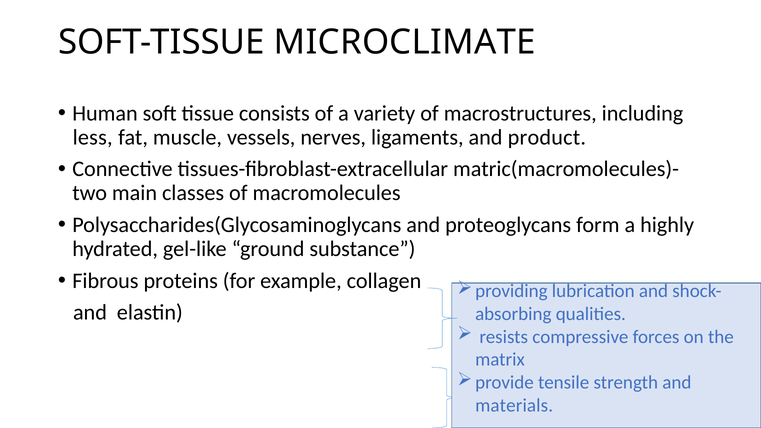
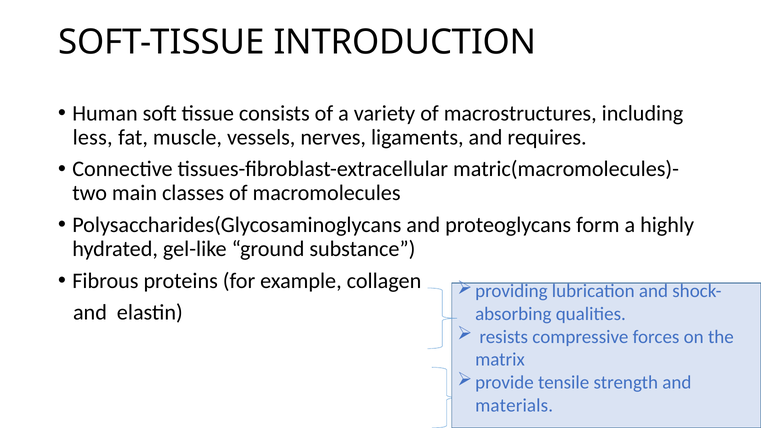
MICROCLIMATE: MICROCLIMATE -> INTRODUCTION
product: product -> requires
